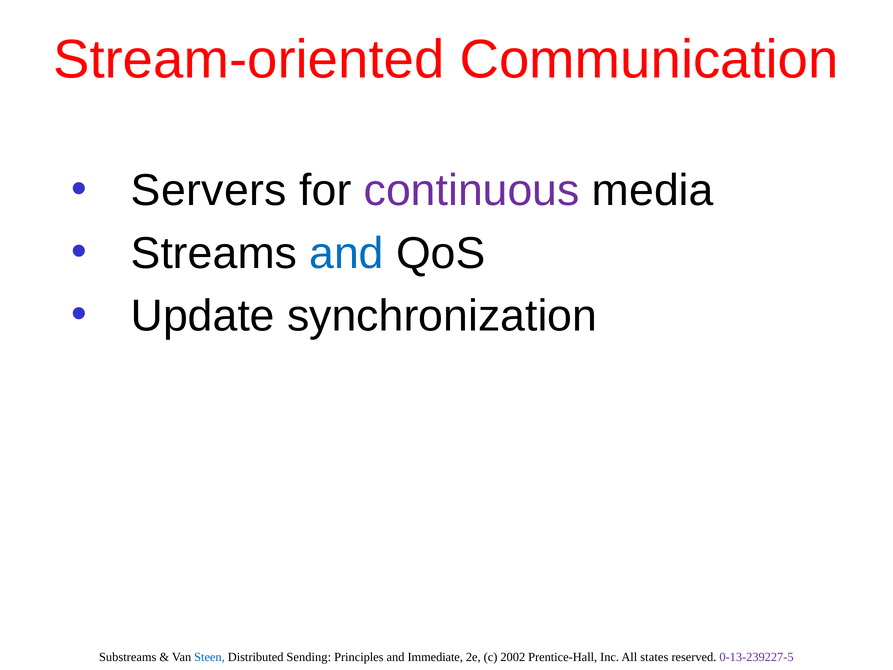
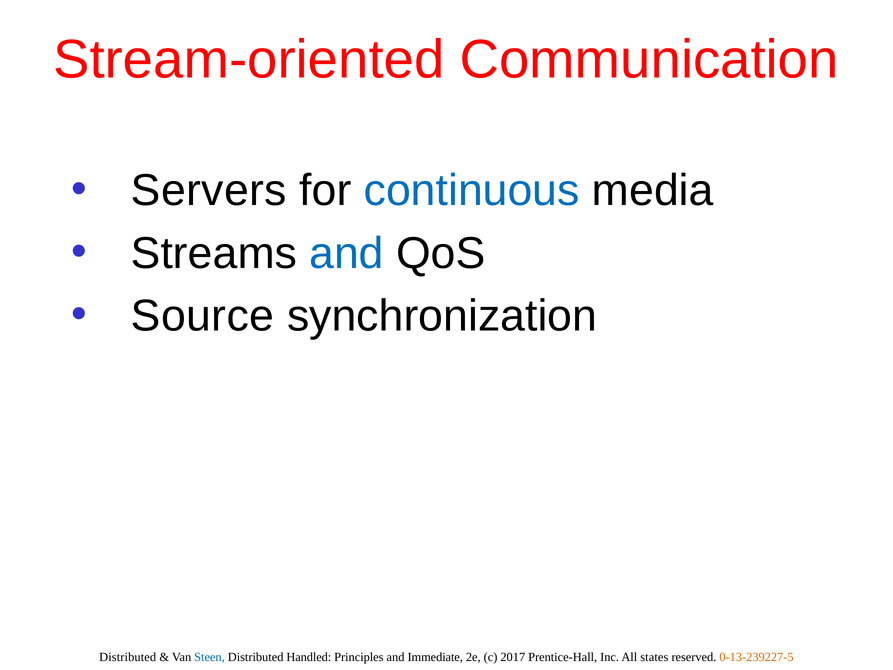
continuous colour: purple -> blue
Update: Update -> Source
Substreams at (128, 657): Substreams -> Distributed
Sending: Sending -> Handled
2002: 2002 -> 2017
0-13-239227-5 colour: purple -> orange
